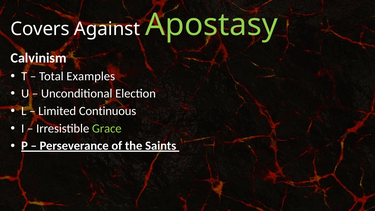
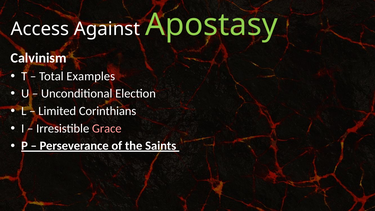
Covers: Covers -> Access
Continuous: Continuous -> Corinthians
Grace colour: light green -> pink
